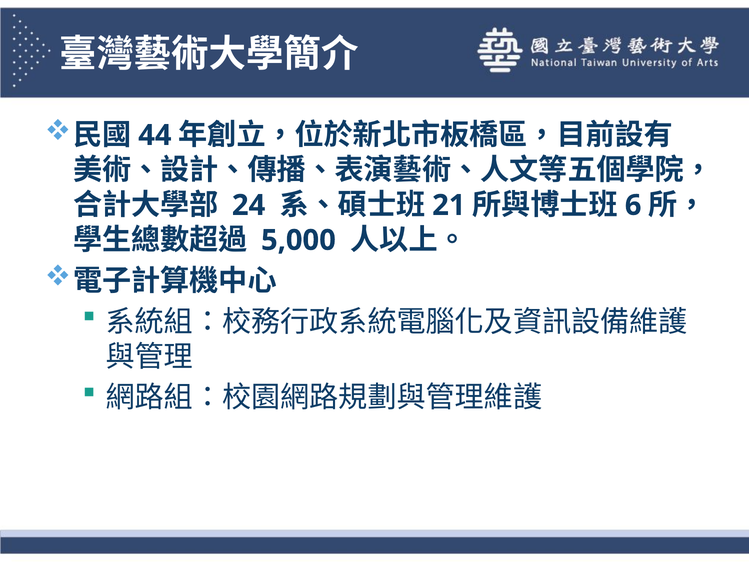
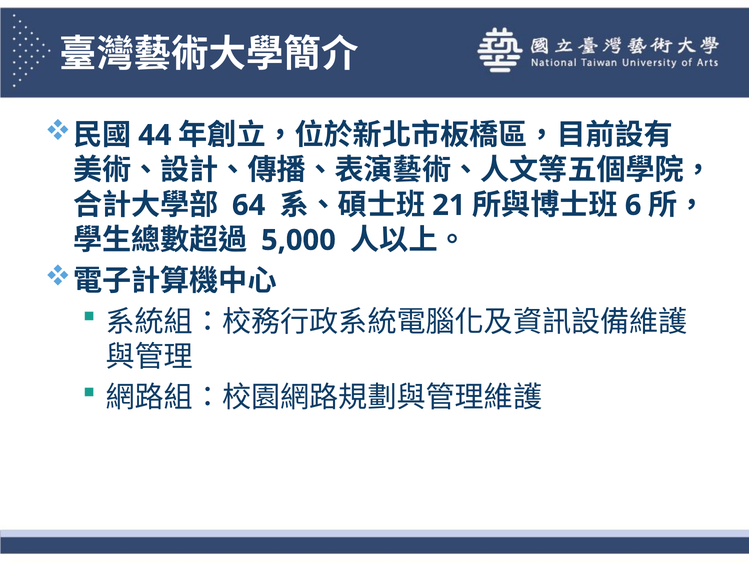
24: 24 -> 64
